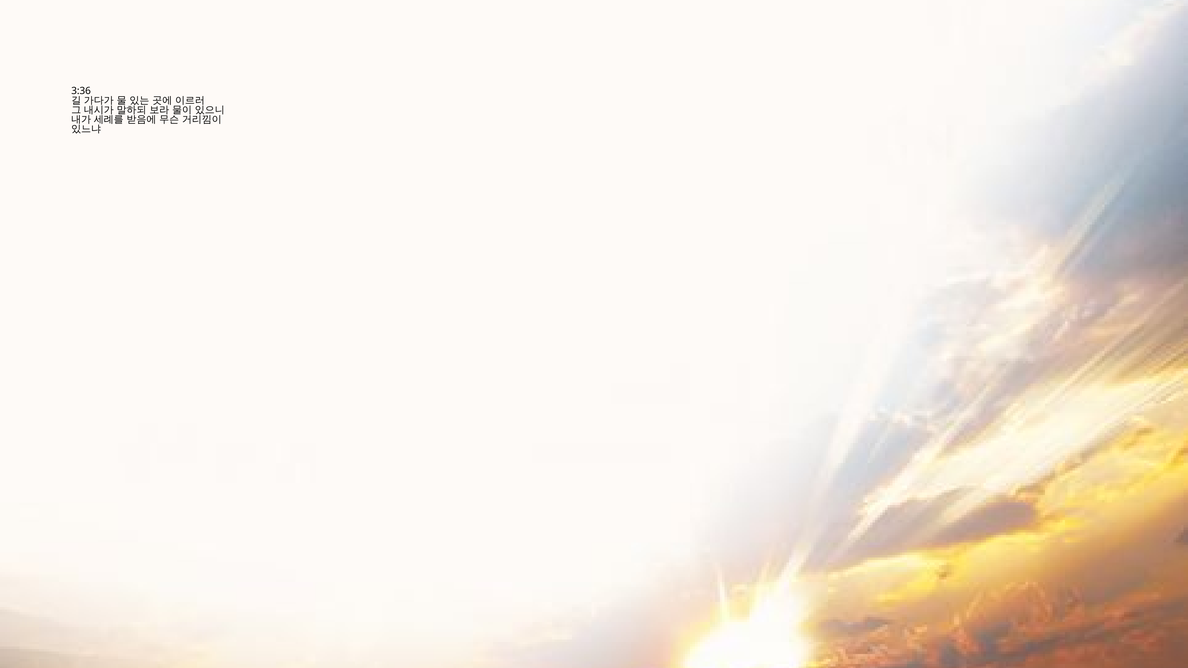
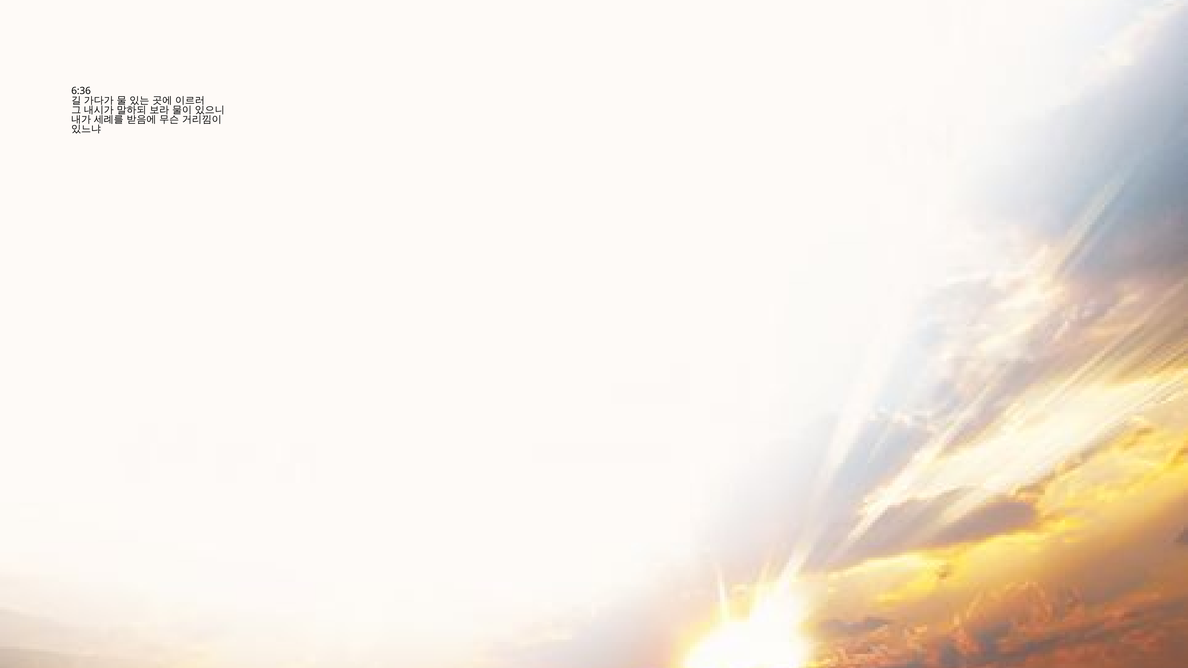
3:36: 3:36 -> 6:36
